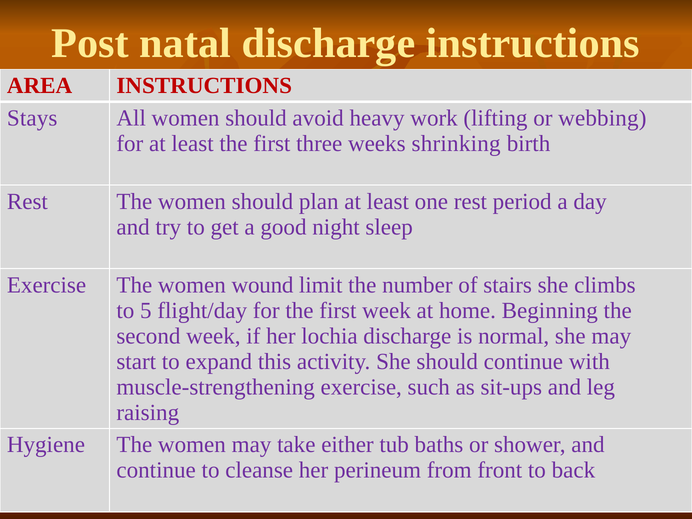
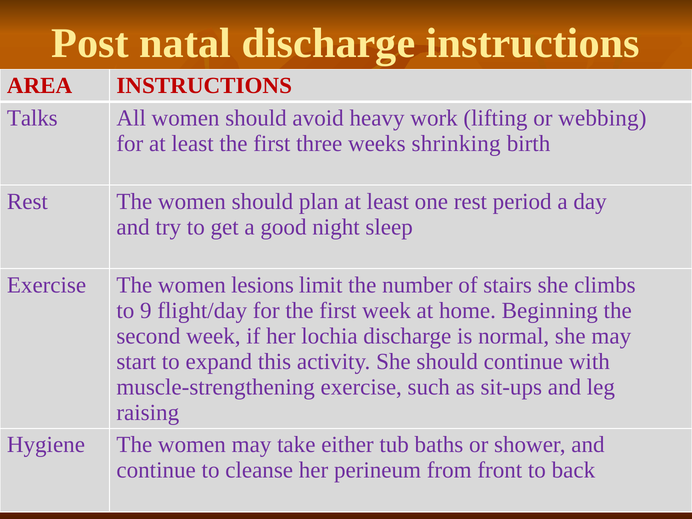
Stays: Stays -> Talks
wound: wound -> lesions
5: 5 -> 9
